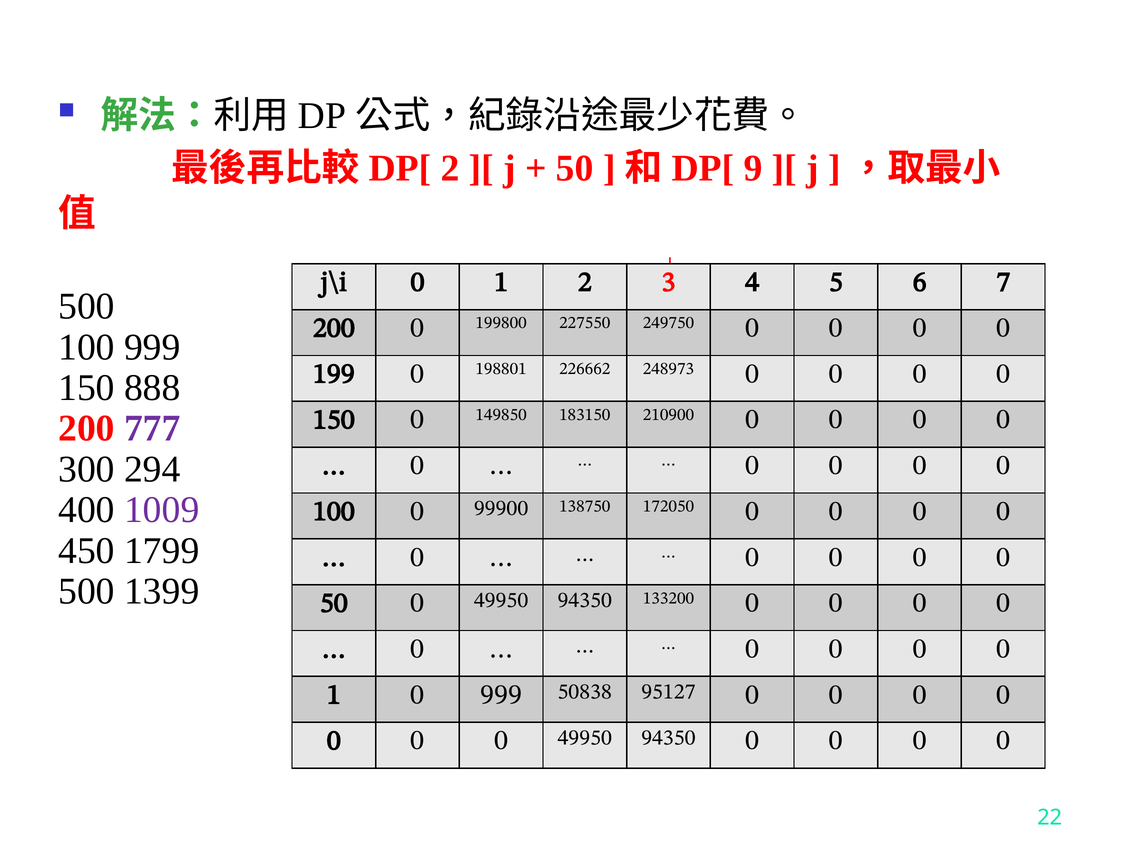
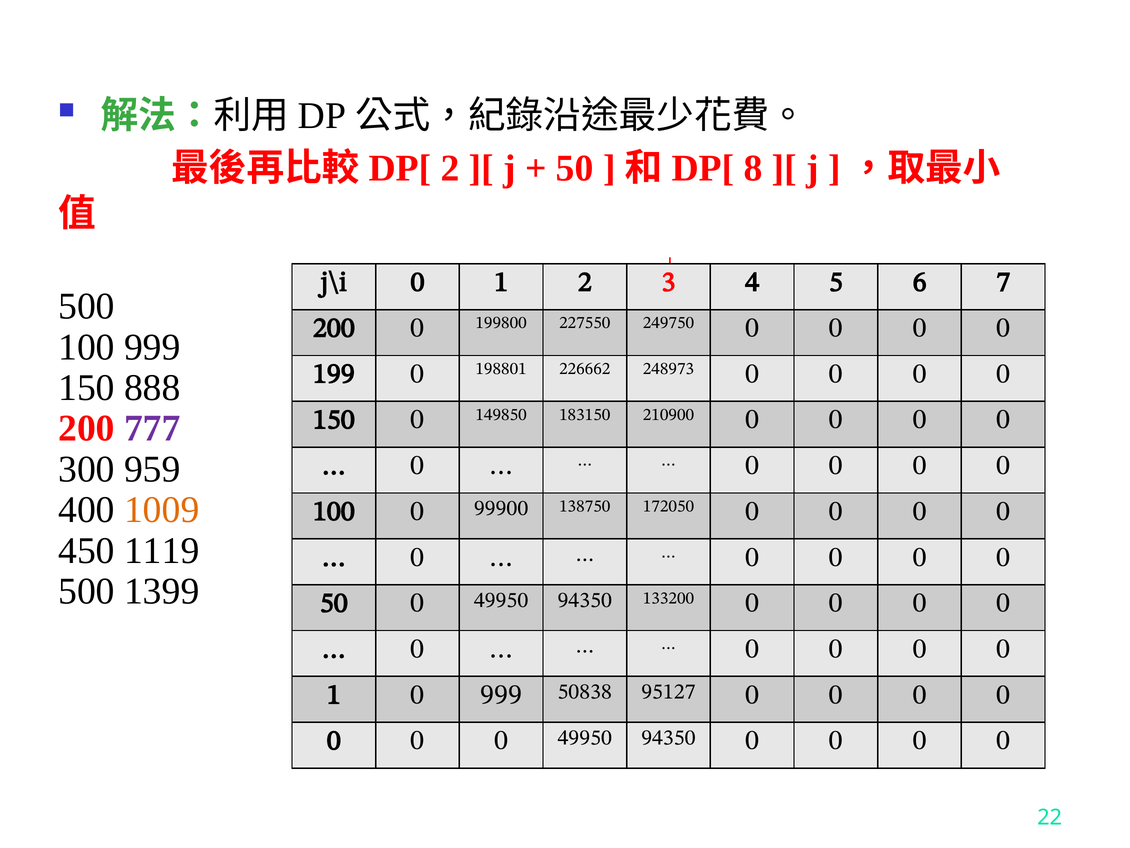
9: 9 -> 8
294: 294 -> 959
1009 colour: purple -> orange
1799: 1799 -> 1119
